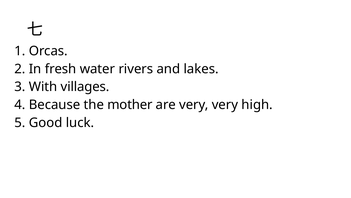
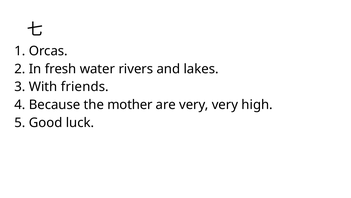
villages: villages -> friends
